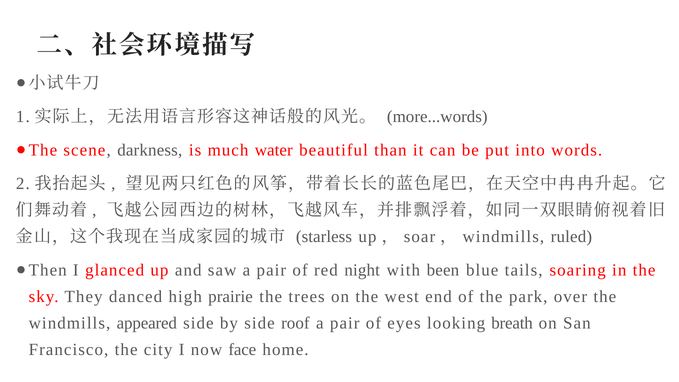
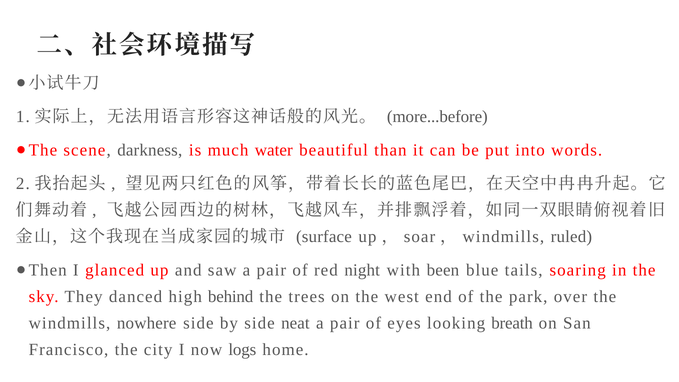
more...words: more...words -> more...before
starless: starless -> surface
prairie: prairie -> behind
appeared: appeared -> nowhere
roof: roof -> neat
face: face -> logs
